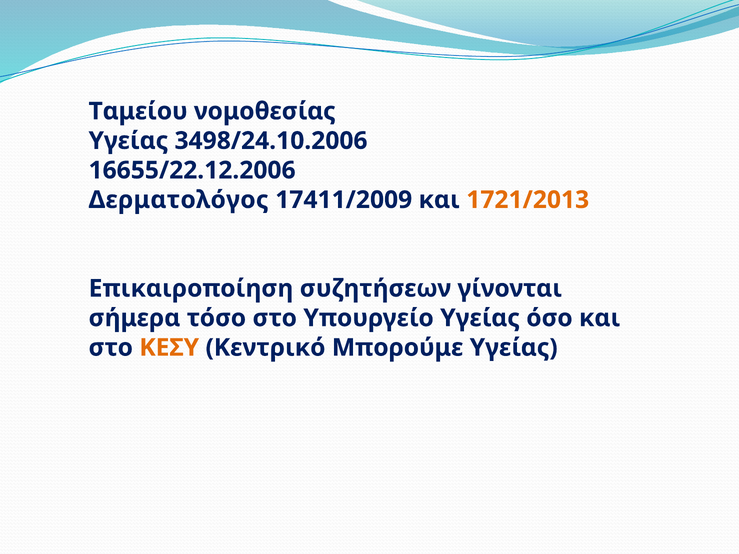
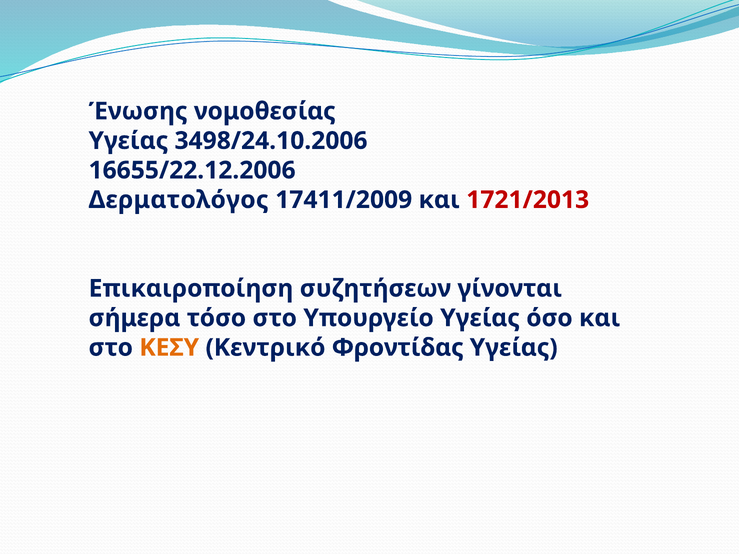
Ταμείου: Ταμείου -> Ένωσης
1721/2013 colour: orange -> red
Μπορούμε: Μπορούμε -> Φροντίδας
